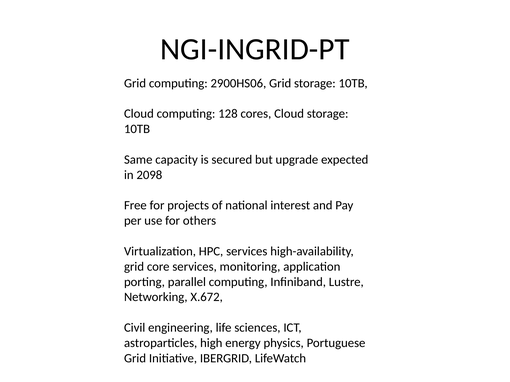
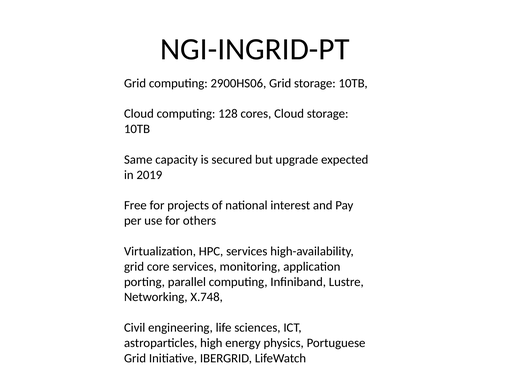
2098: 2098 -> 2019
X.672: X.672 -> X.748
